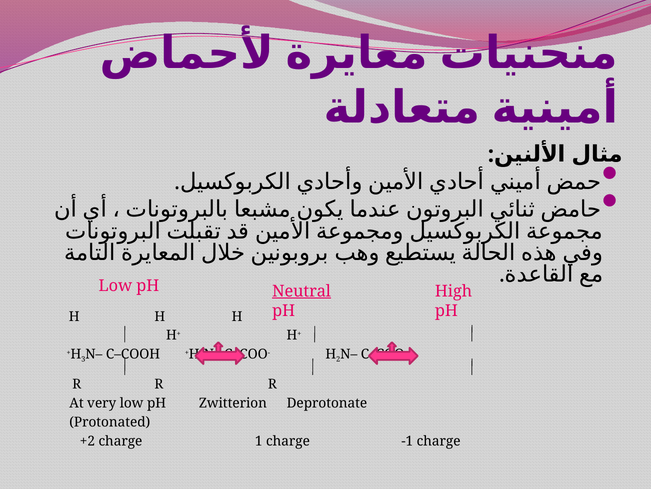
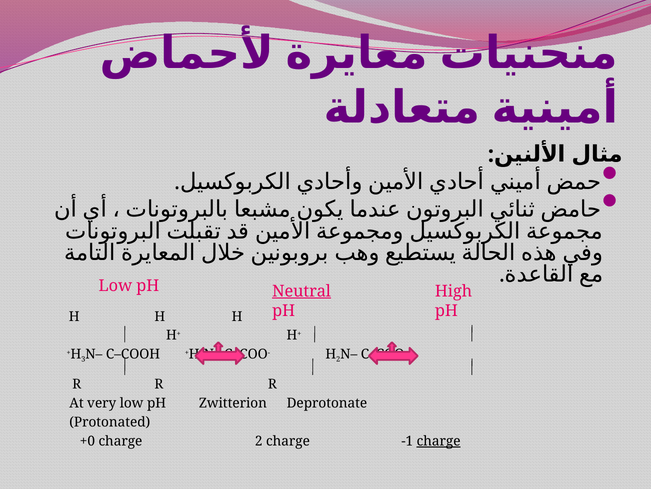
+2: +2 -> +0
charge 1: 1 -> 2
charge at (439, 440) underline: none -> present
